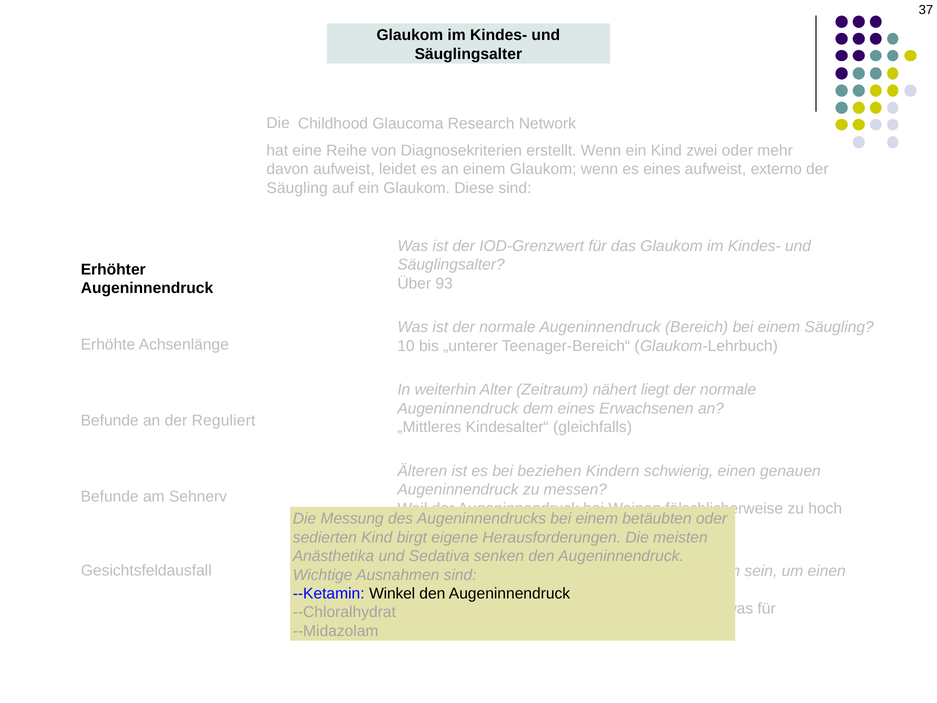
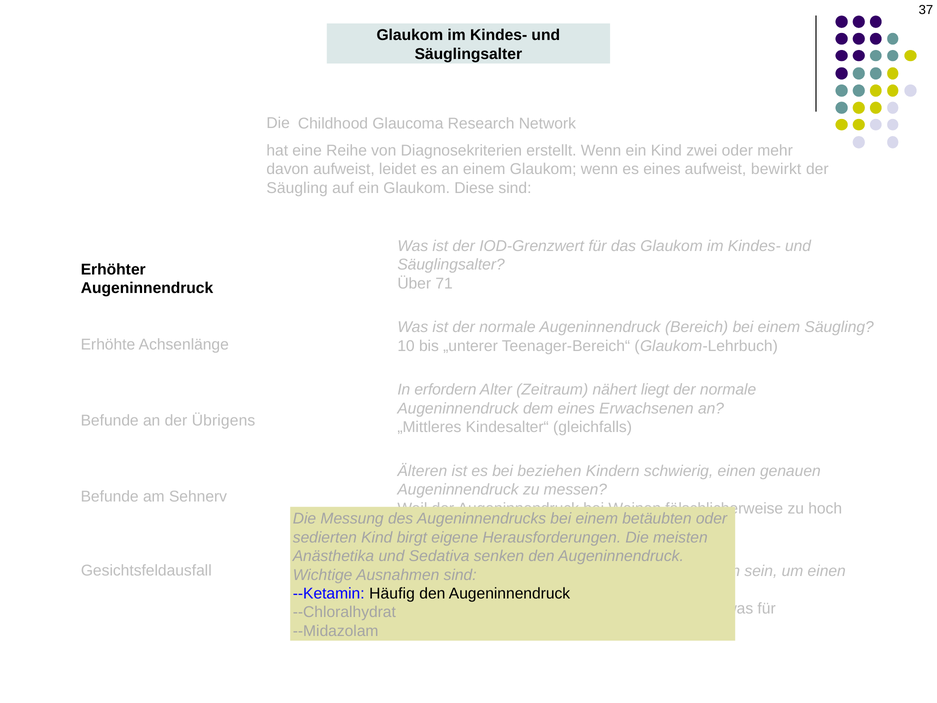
externo: externo -> bewirkt
93: 93 -> 71
weiterhin: weiterhin -> erfordern
Reguliert: Reguliert -> Übrigens
Winkel: Winkel -> Häufig
